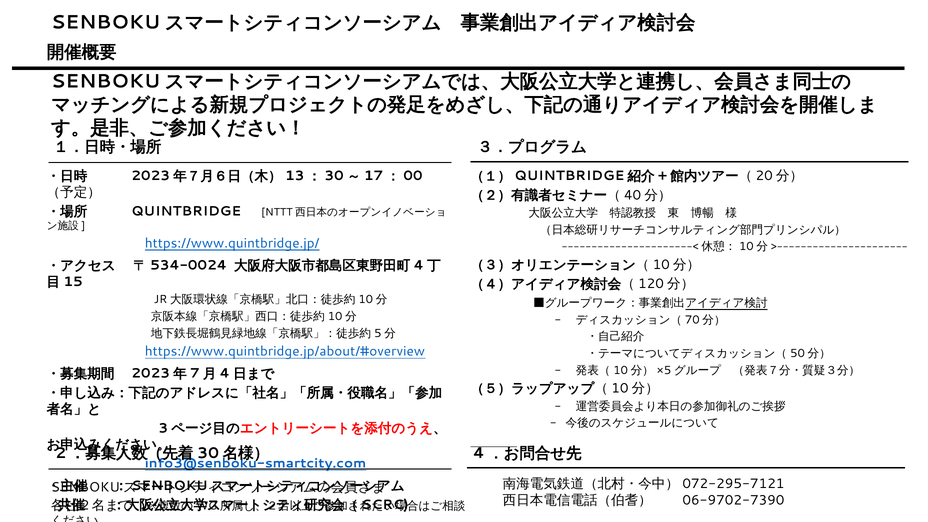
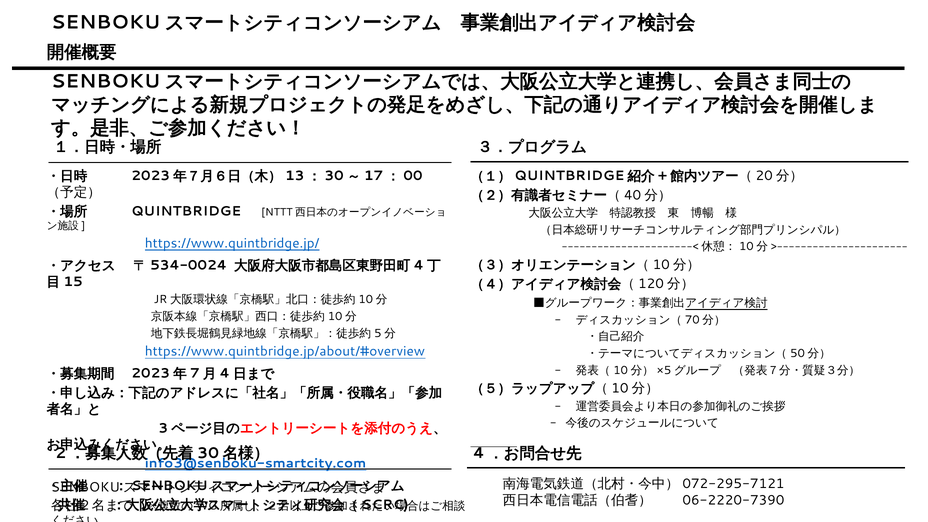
06-9702-7390: 06-9702-7390 -> 06-2220-7390
